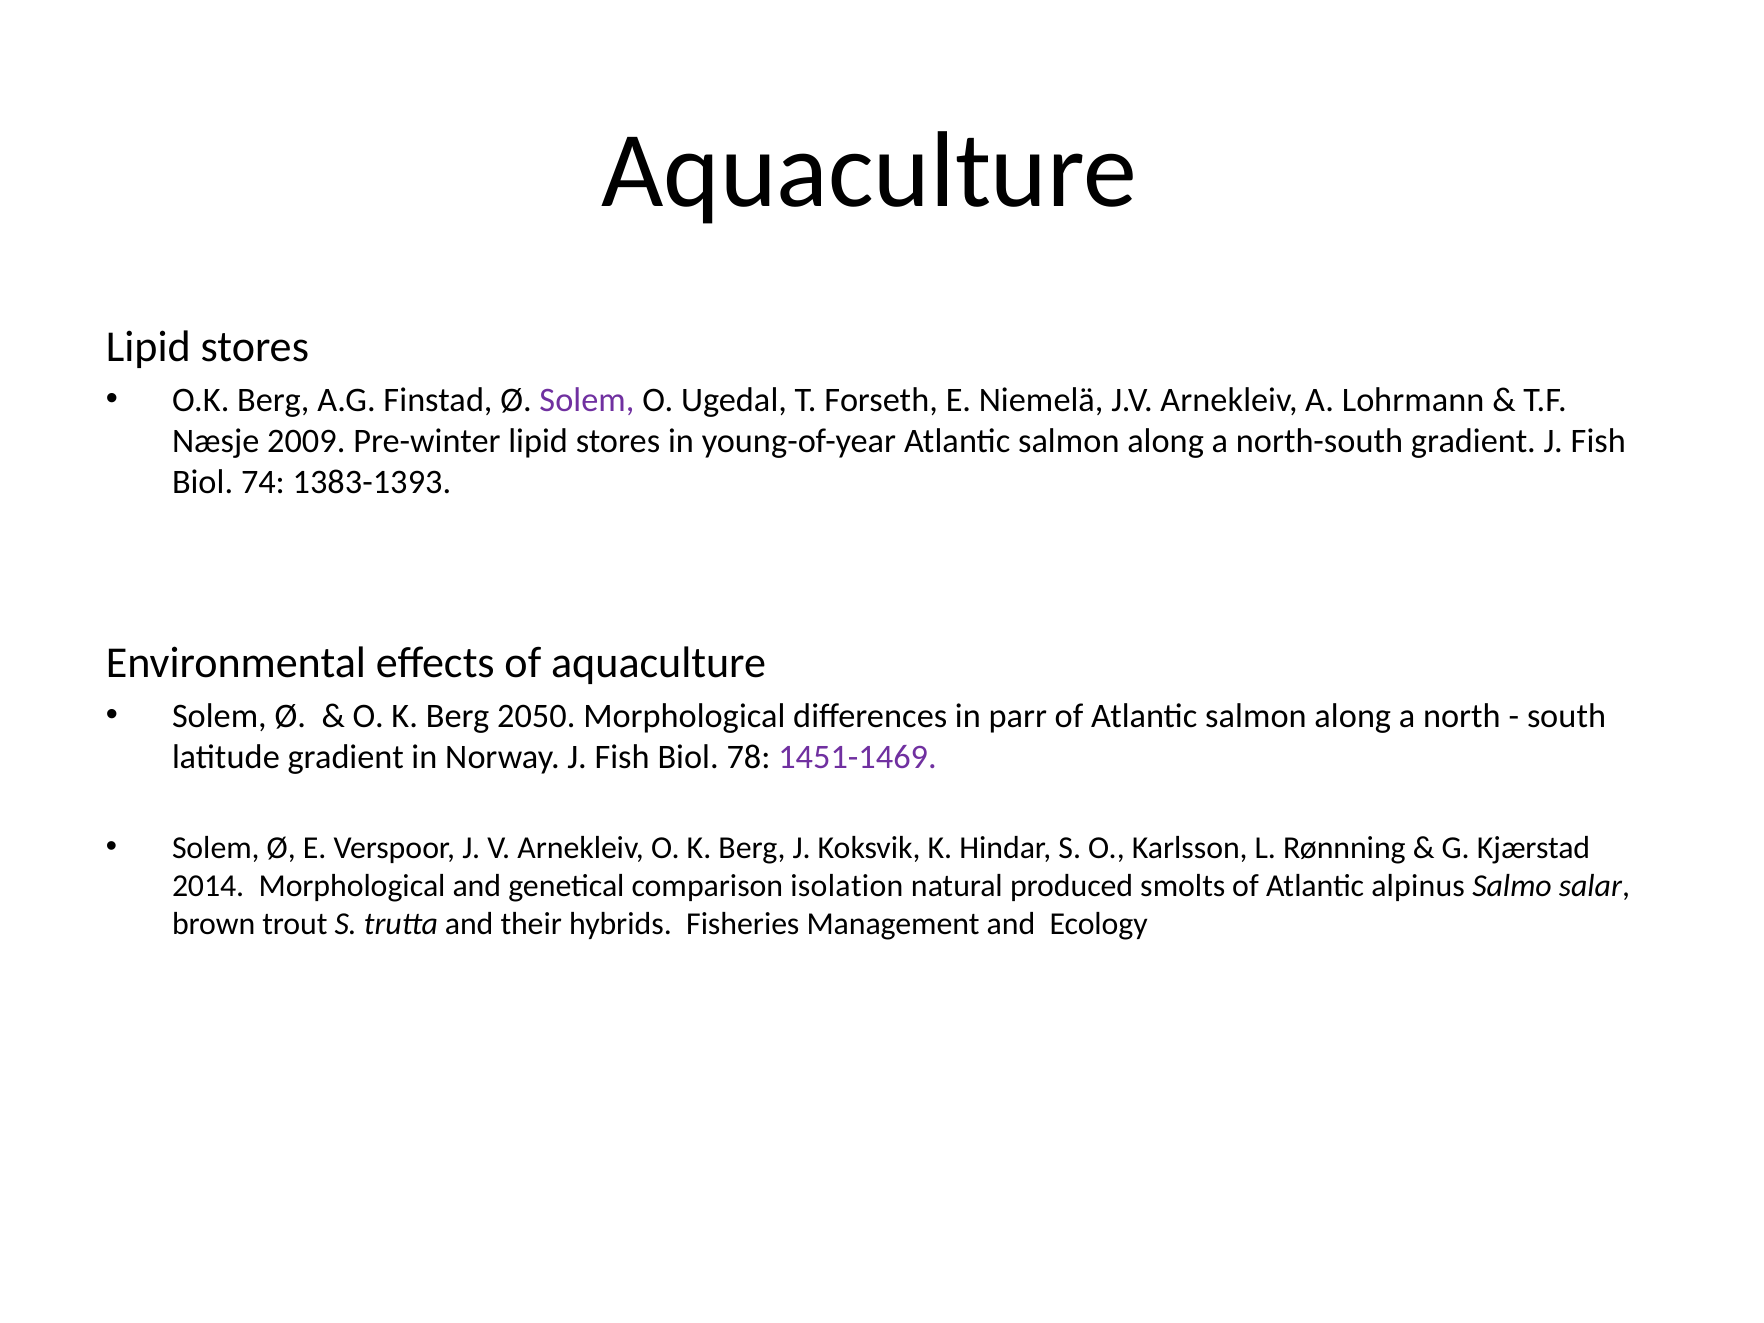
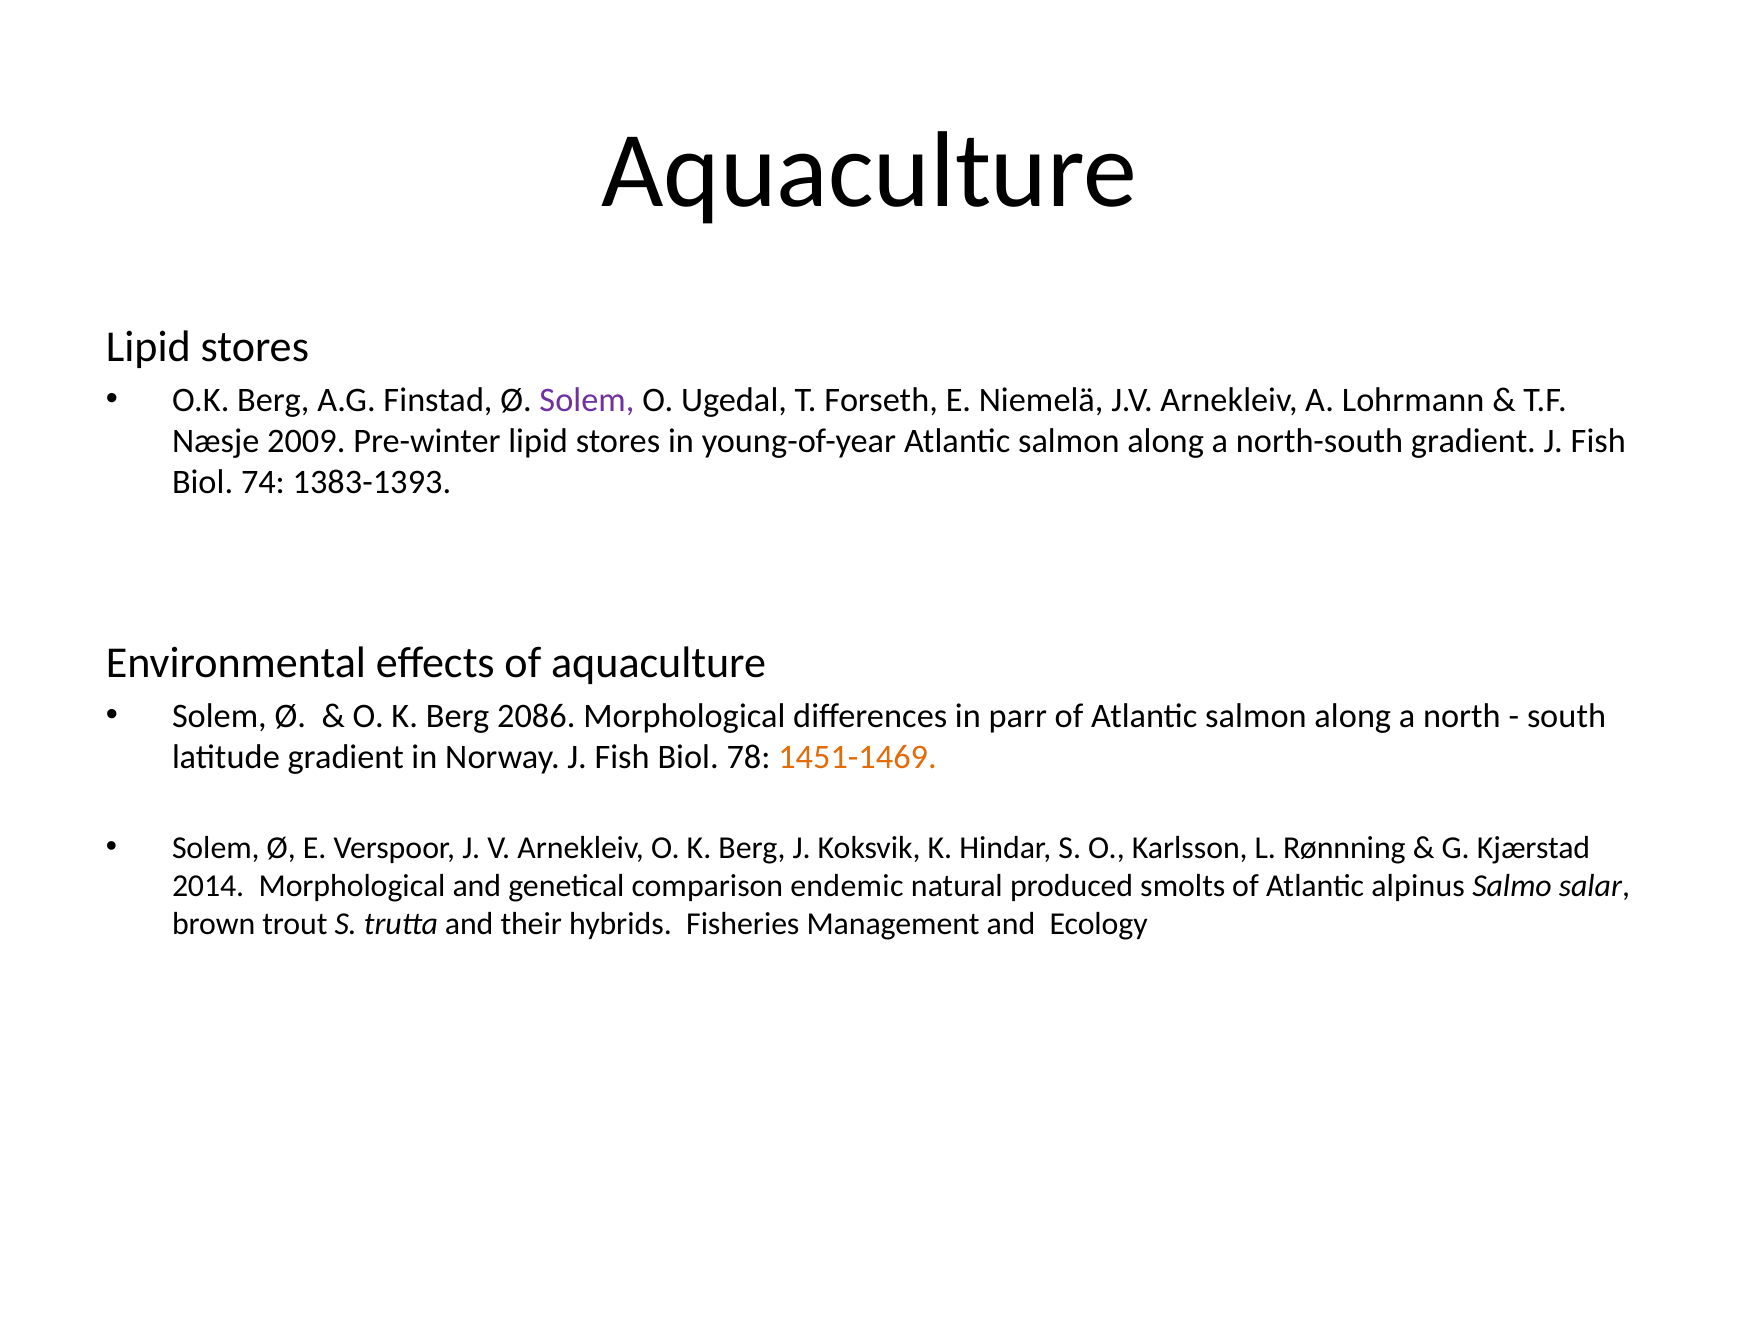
2050: 2050 -> 2086
1451-1469 colour: purple -> orange
isolation: isolation -> endemic
